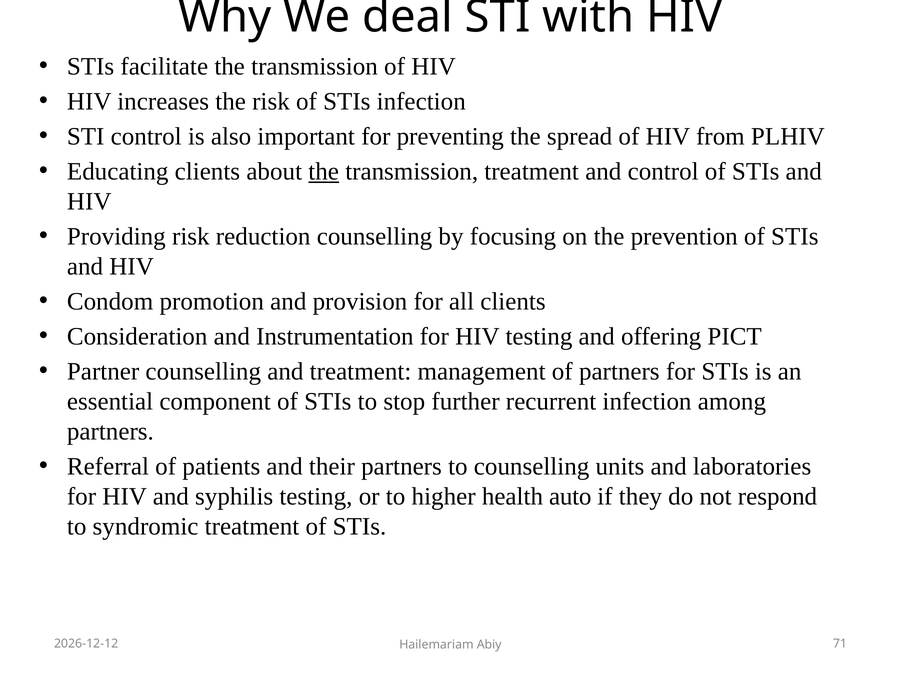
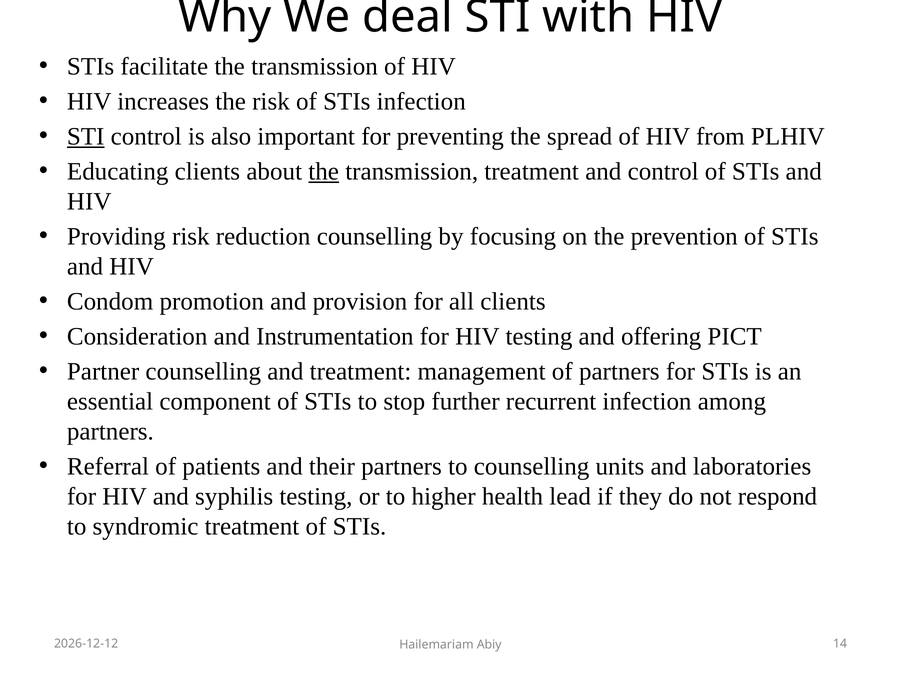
STI at (86, 136) underline: none -> present
auto: auto -> lead
71: 71 -> 14
